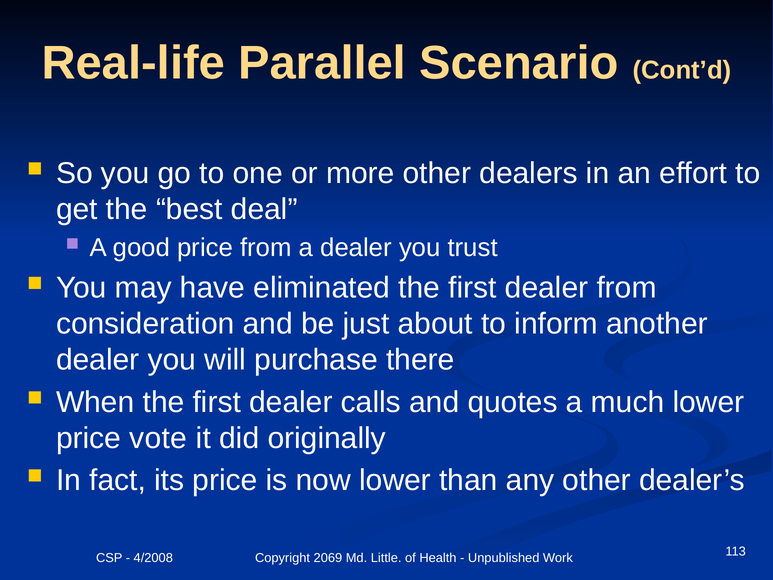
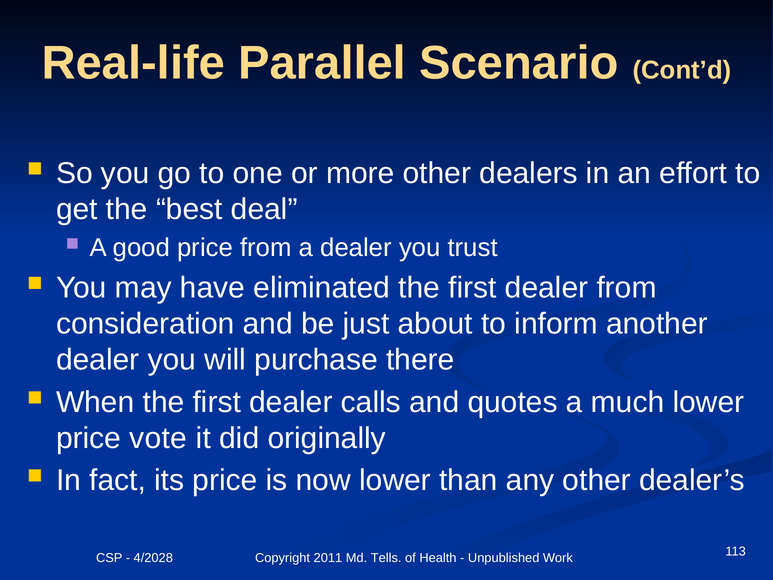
4/2008: 4/2008 -> 4/2028
2069: 2069 -> 2011
Little: Little -> Tells
